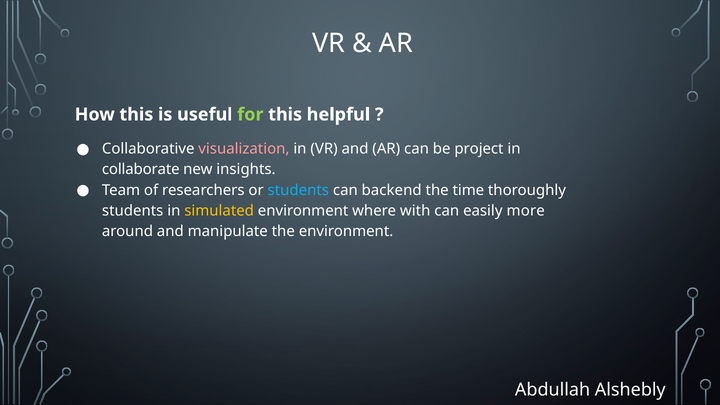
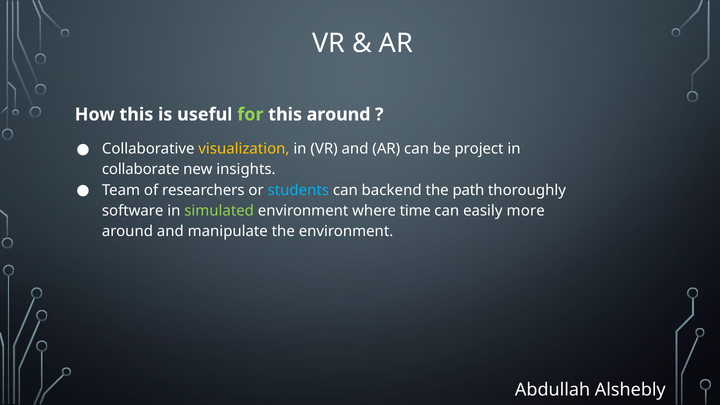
this helpful: helpful -> around
visualization colour: pink -> yellow
time: time -> path
students at (133, 211): students -> software
simulated colour: yellow -> light green
with: with -> time
